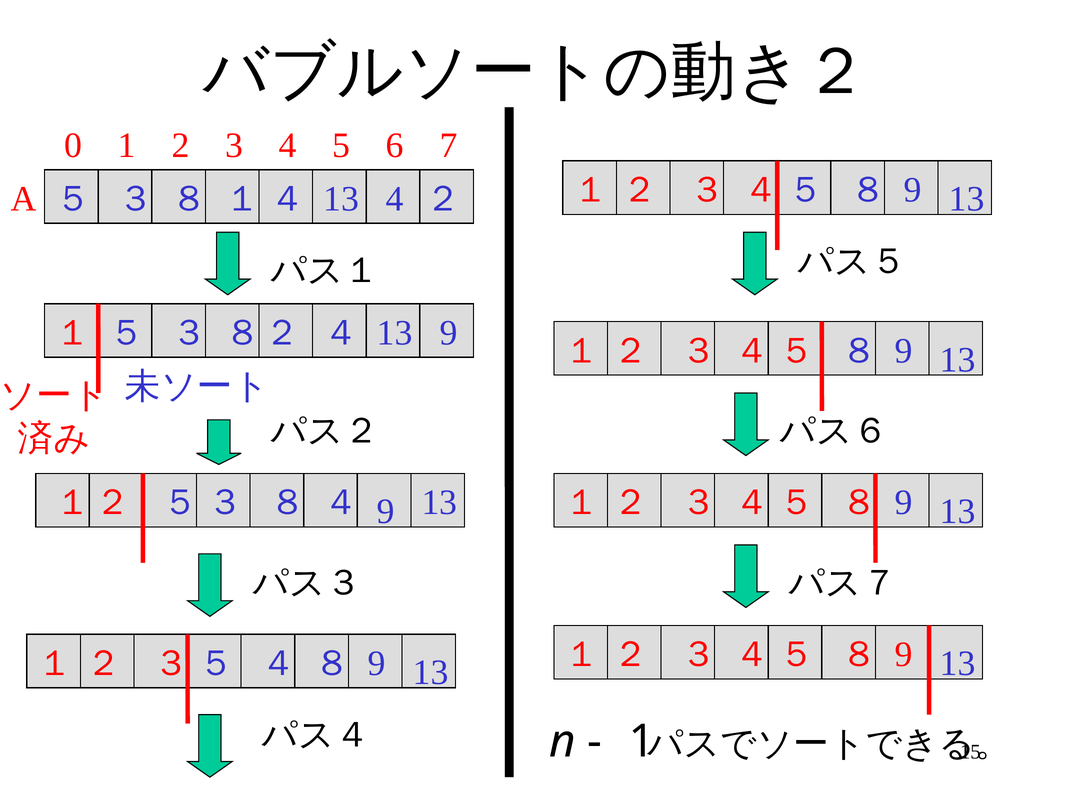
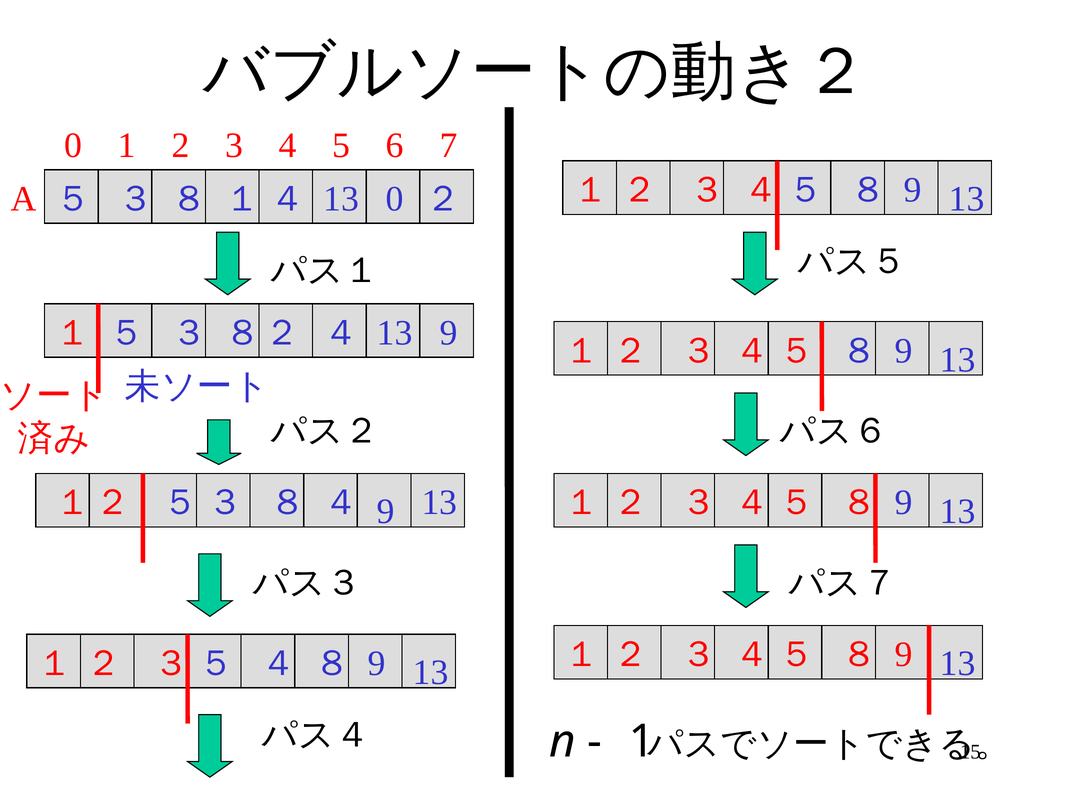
13 4: 4 -> 0
